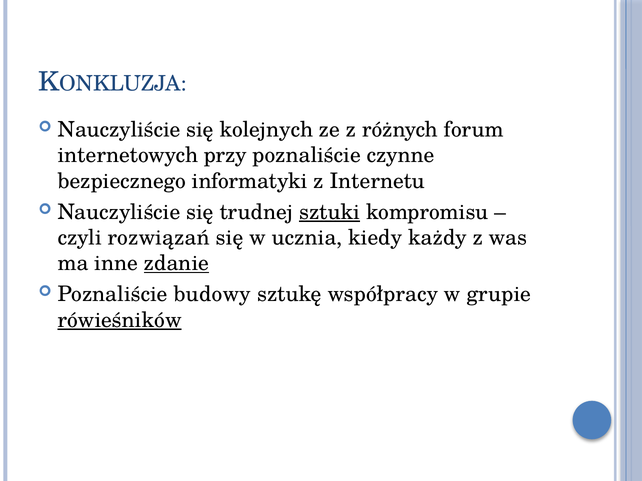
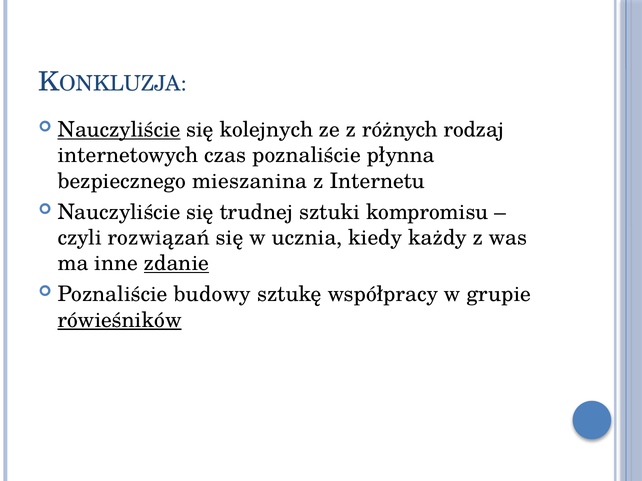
Nauczyliście at (119, 130) underline: none -> present
forum: forum -> rodzaj
przy: przy -> czas
czynne: czynne -> płynna
informatyki: informatyki -> mieszanina
sztuki underline: present -> none
